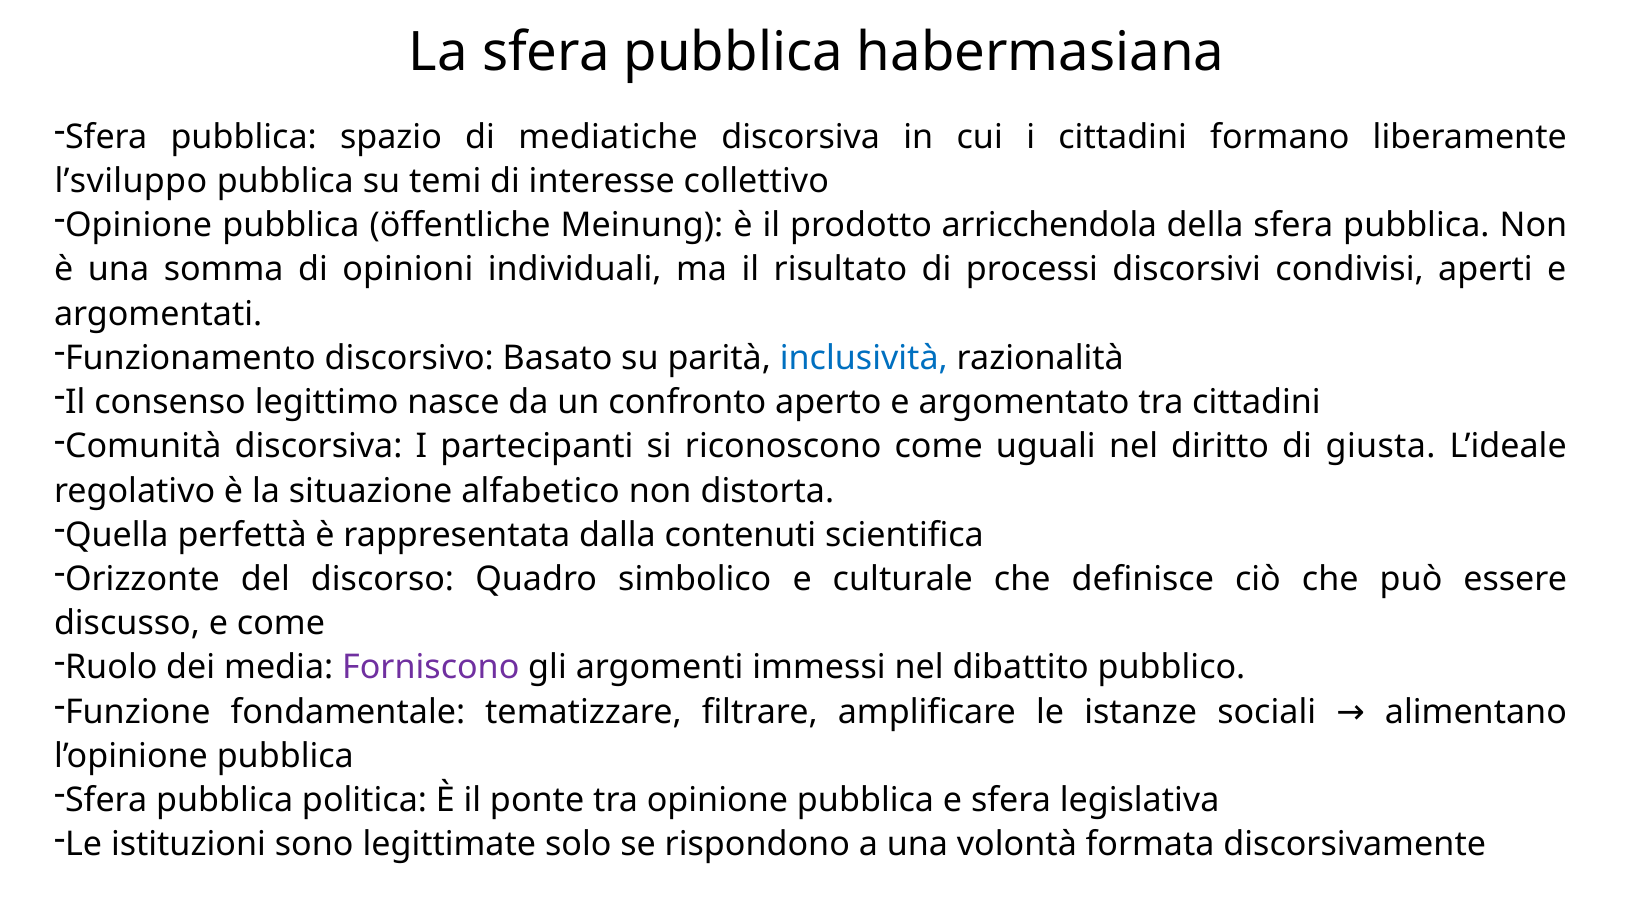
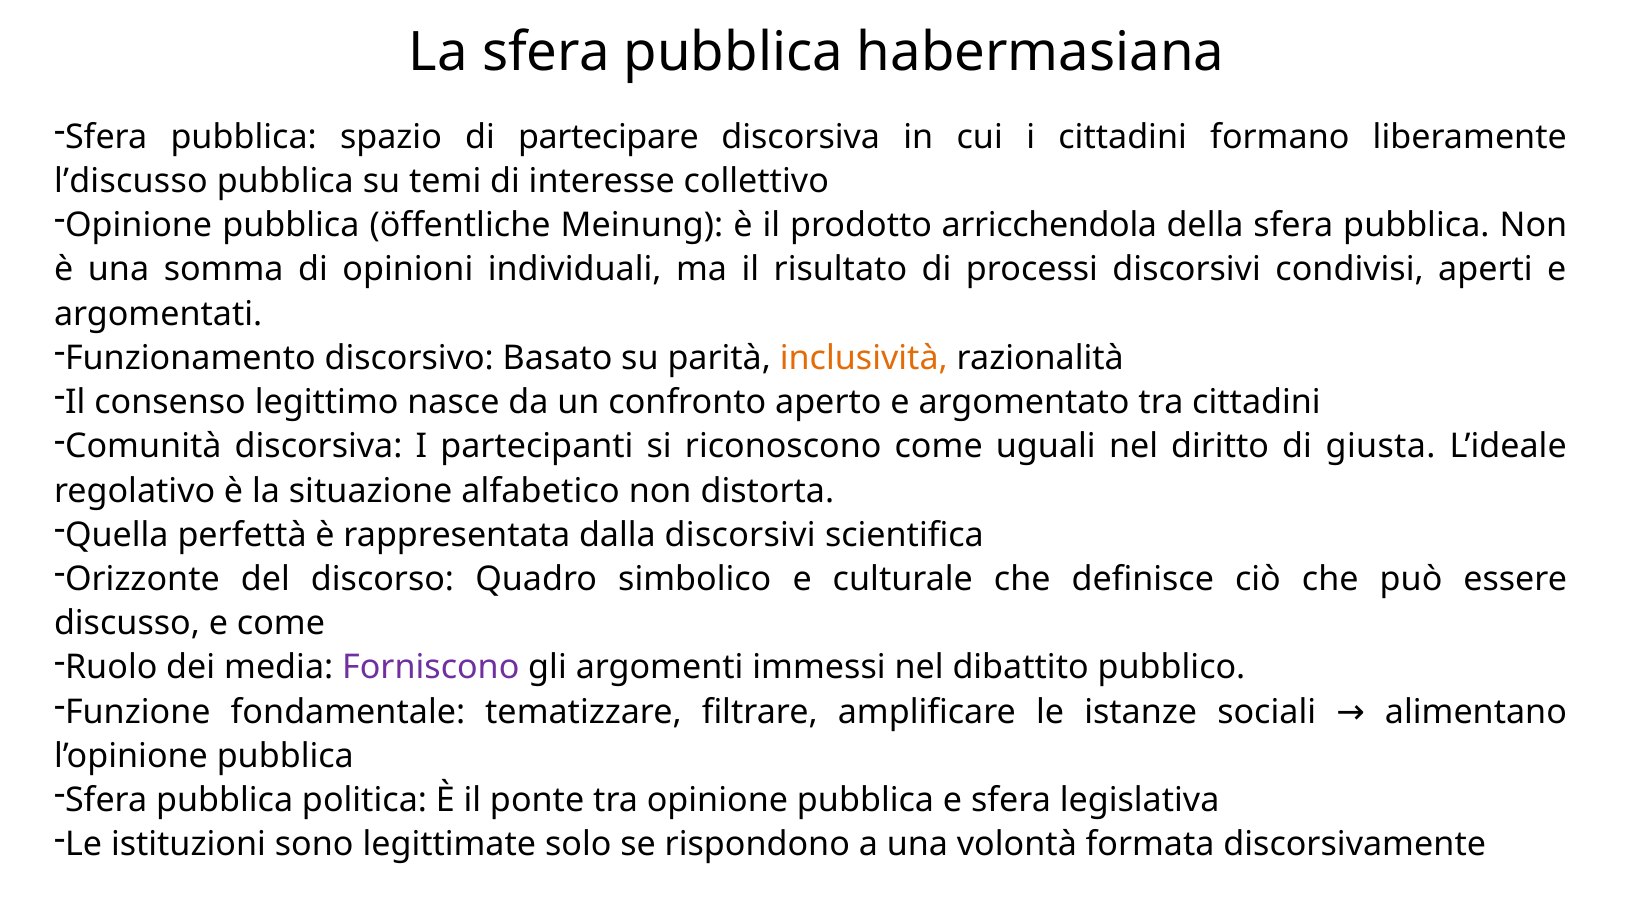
mediatiche: mediatiche -> partecipare
l’sviluppo: l’sviluppo -> l’discusso
inclusività colour: blue -> orange
dalla contenuti: contenuti -> discorsivi
